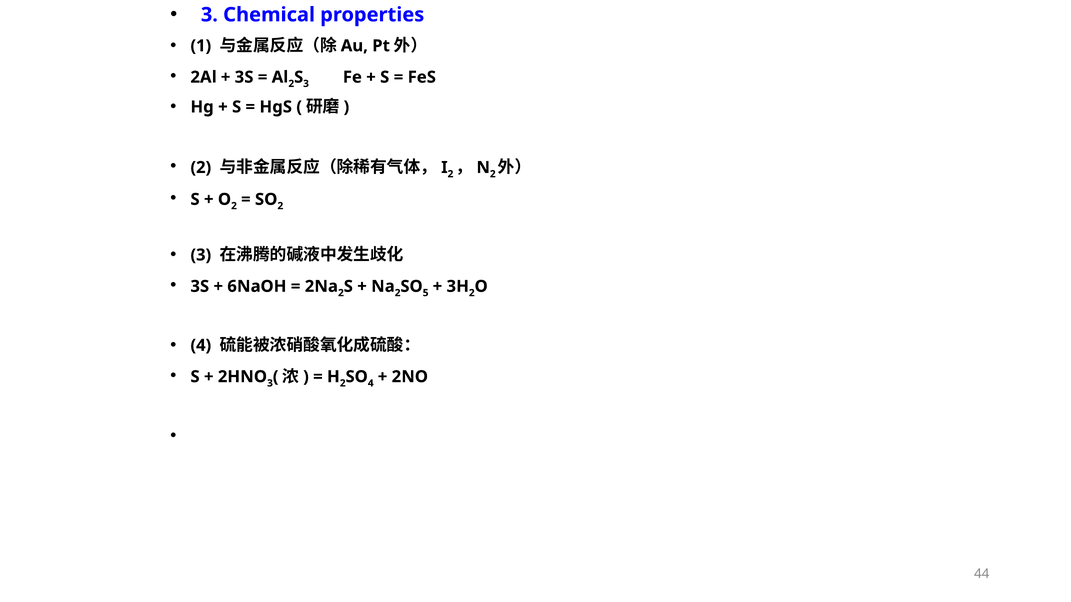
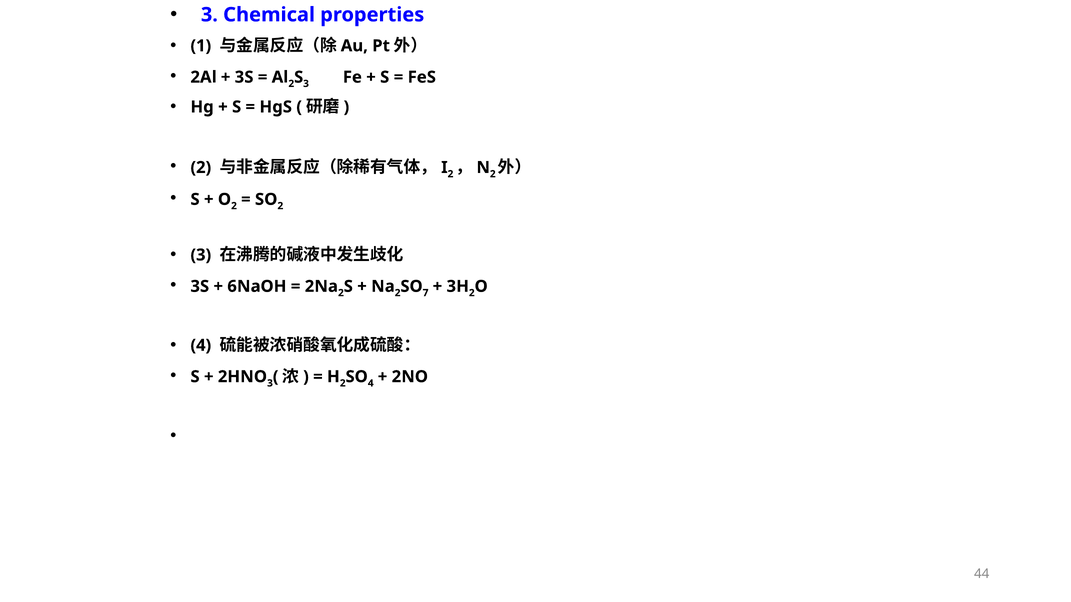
5: 5 -> 7
